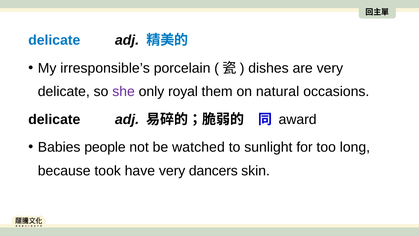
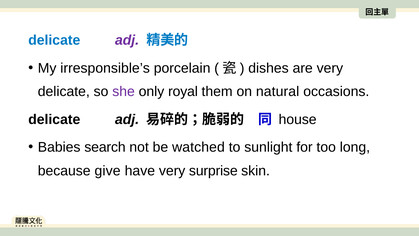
adj at (127, 40) colour: black -> purple
award: award -> house
people: people -> search
took: took -> give
dancers: dancers -> surprise
